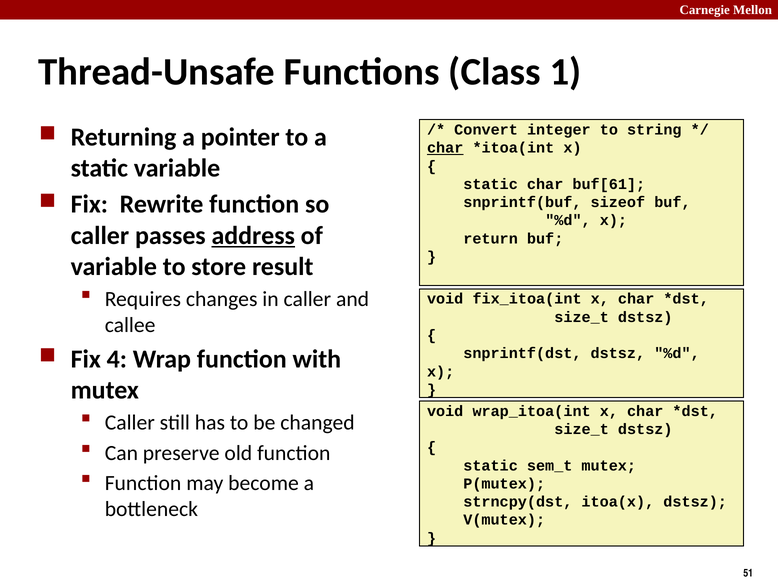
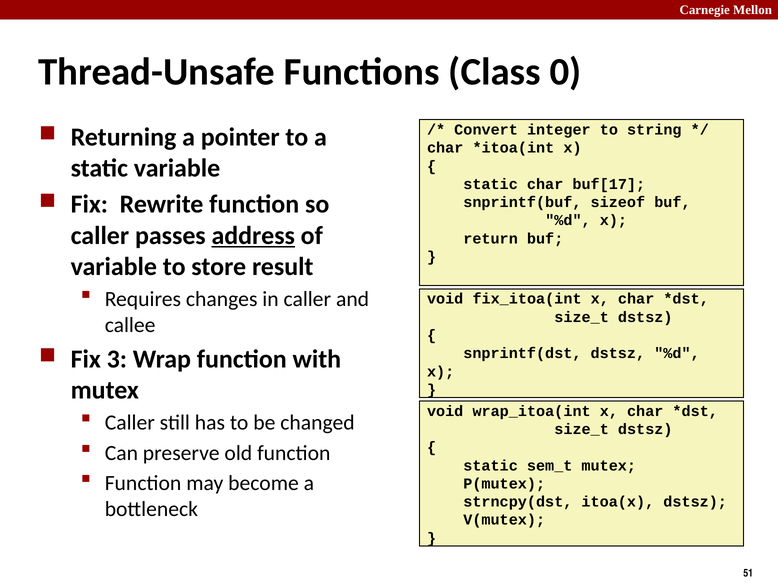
1: 1 -> 0
char at (445, 148) underline: present -> none
buf[61: buf[61 -> buf[17
4: 4 -> 3
